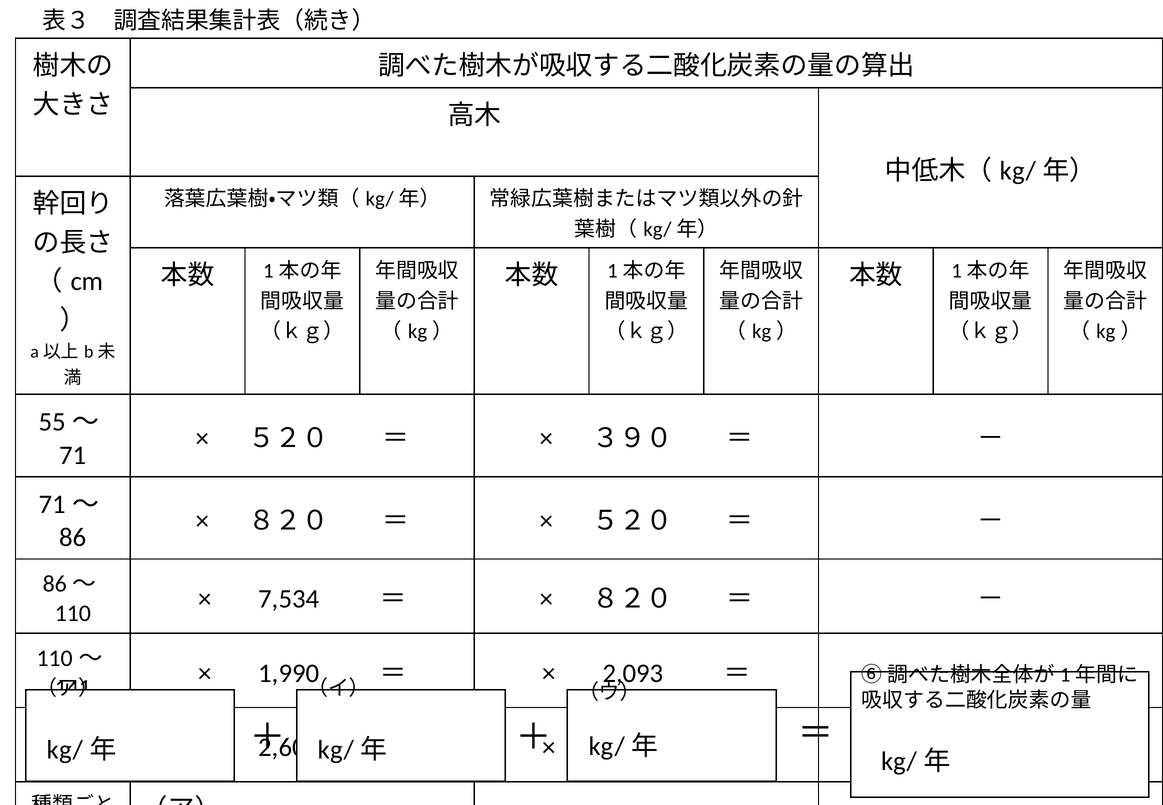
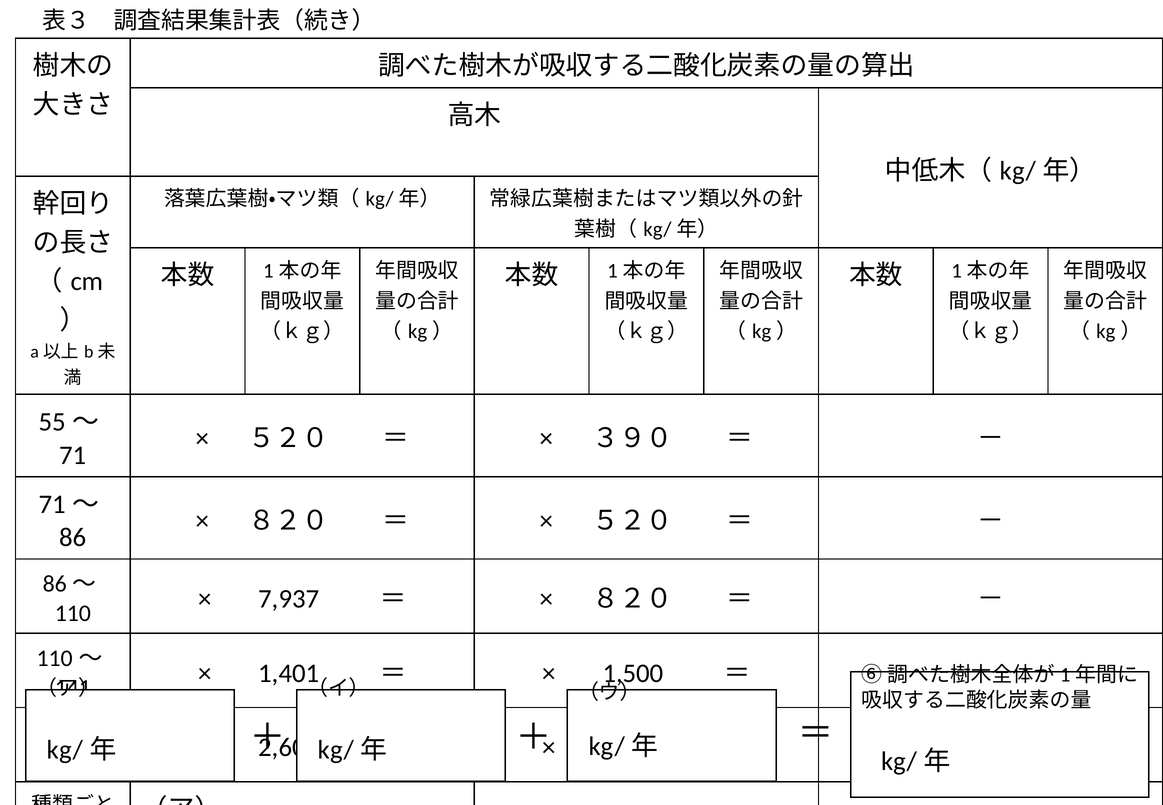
7,534: 7,534 -> 7,937
1,990: 1,990 -> 1,401
2,093: 2,093 -> 1,500
